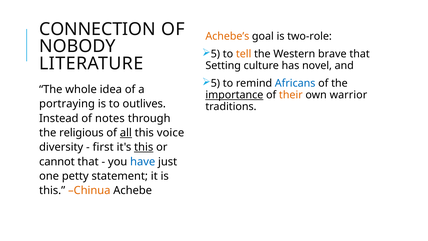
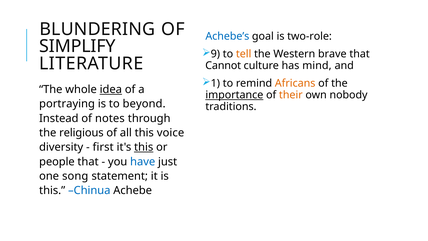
CONNECTION: CONNECTION -> BLUNDERING
Achebe’s colour: orange -> blue
NOBODY: NOBODY -> SIMPLIFY
5 at (215, 54): 5 -> 9
Setting: Setting -> Cannot
novel: novel -> mind
5 at (215, 83): 5 -> 1
Africans colour: blue -> orange
idea underline: none -> present
warrior: warrior -> nobody
outlives: outlives -> beyond
all underline: present -> none
cannot: cannot -> people
petty: petty -> song
Chinua colour: orange -> blue
